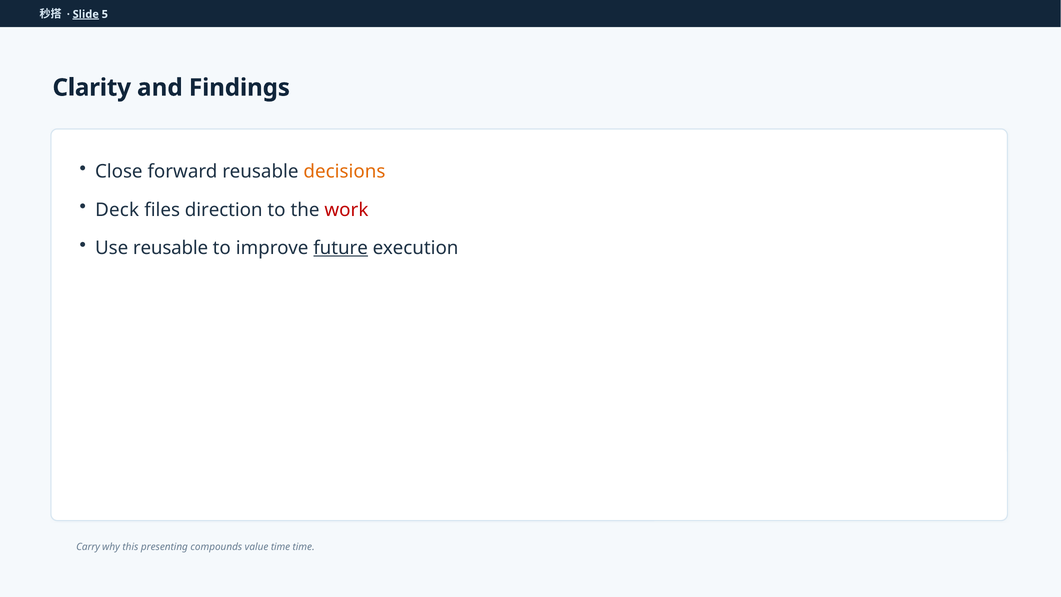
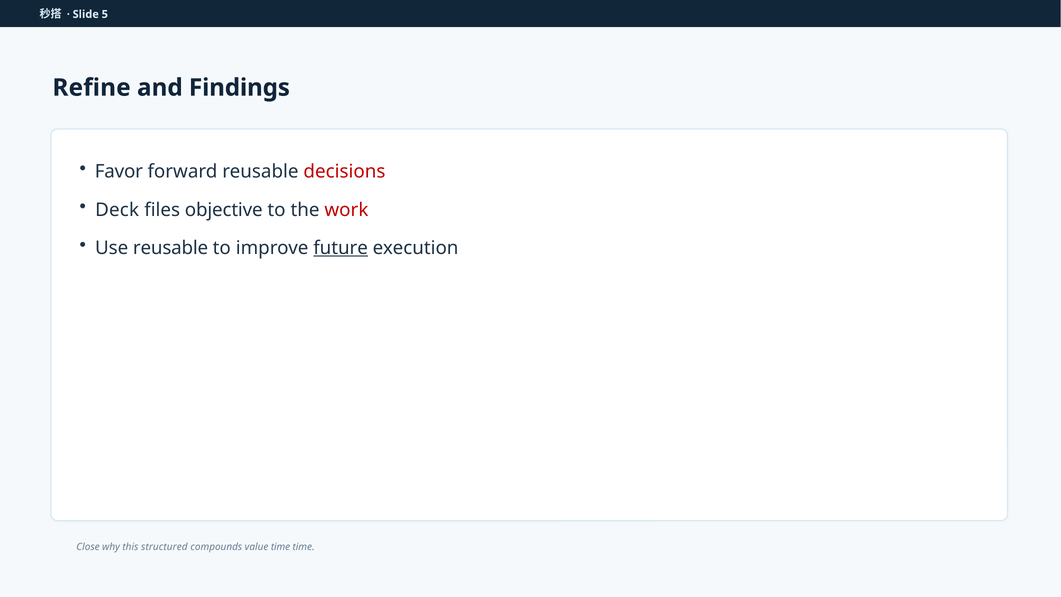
Slide underline: present -> none
Clarity: Clarity -> Refine
Close: Close -> Favor
decisions colour: orange -> red
direction: direction -> objective
Carry: Carry -> Close
presenting: presenting -> structured
